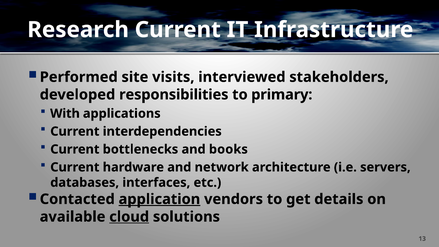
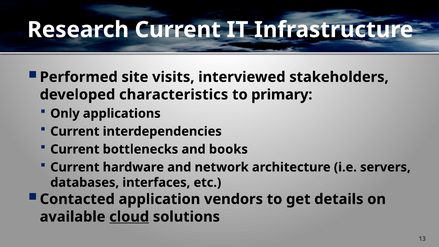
responsibilities: responsibilities -> characteristics
With: With -> Only
application underline: present -> none
